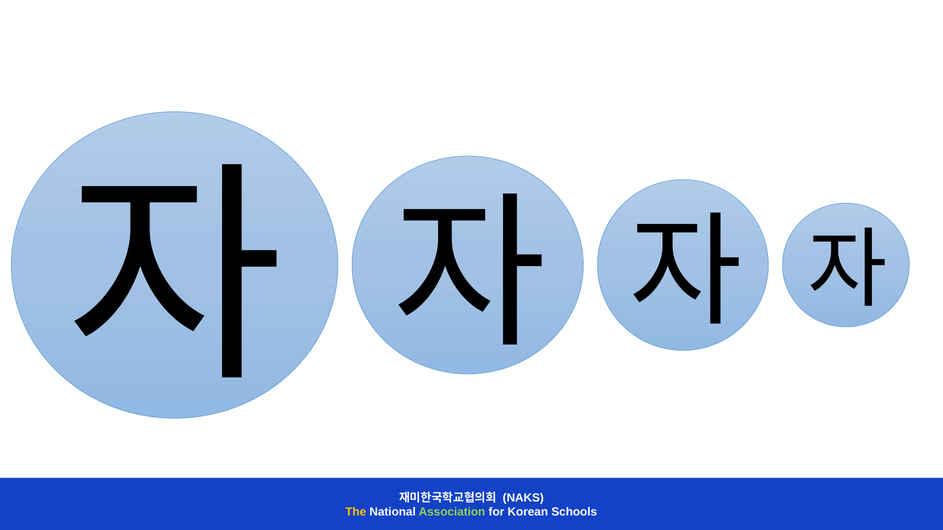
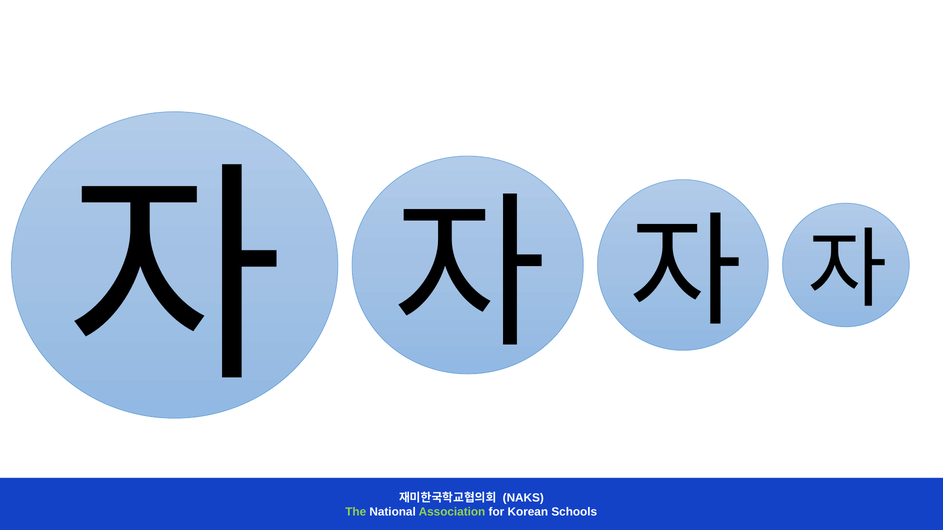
The colour: yellow -> light green
